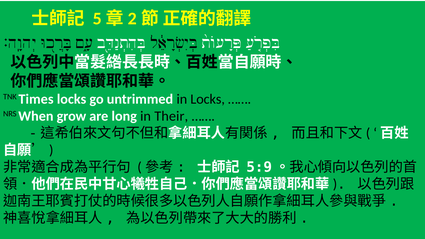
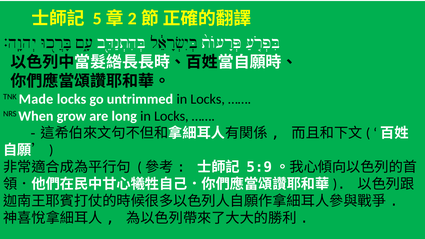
Times: Times -> Made
long in Their: Their -> Locks
